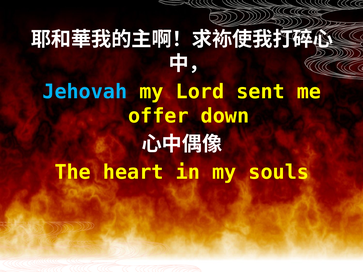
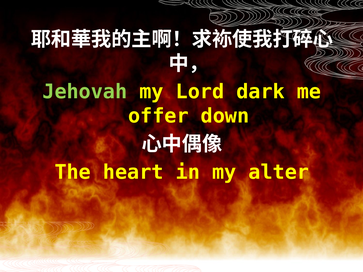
Jehovah colour: light blue -> light green
sent: sent -> dark
souls: souls -> alter
